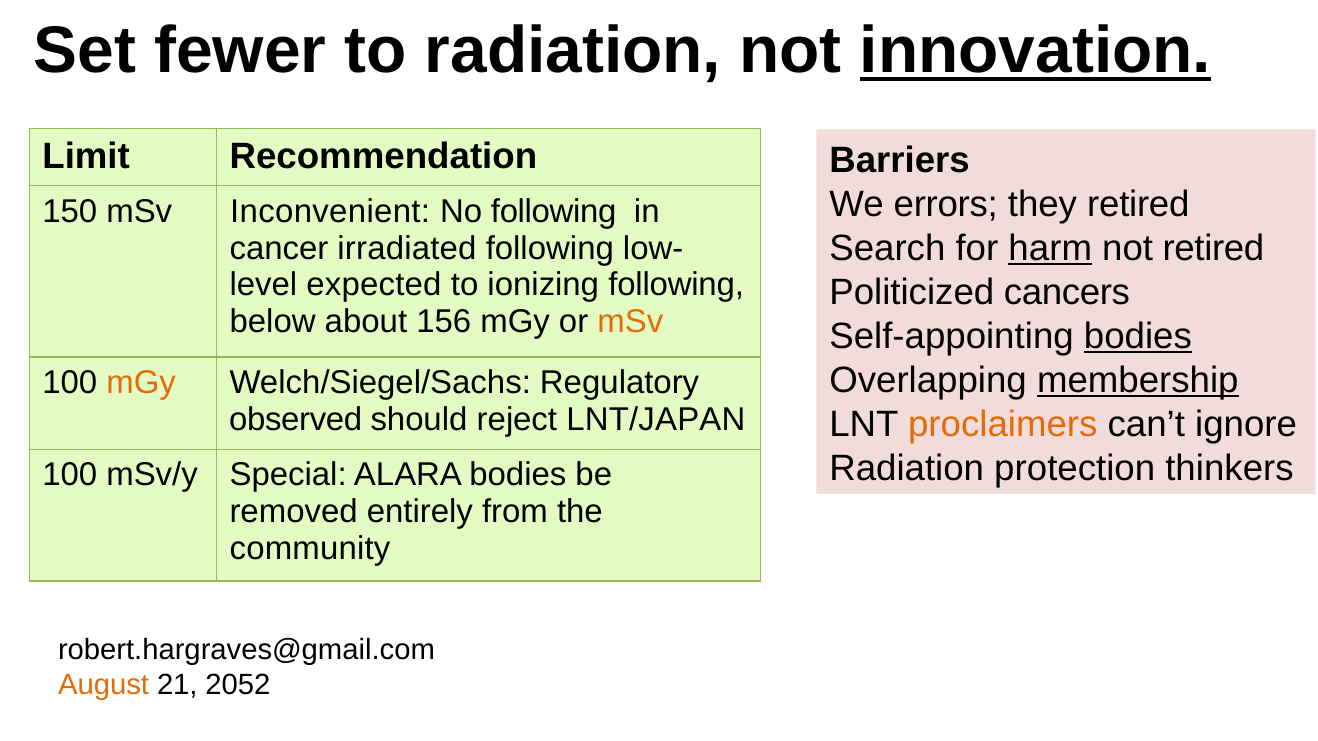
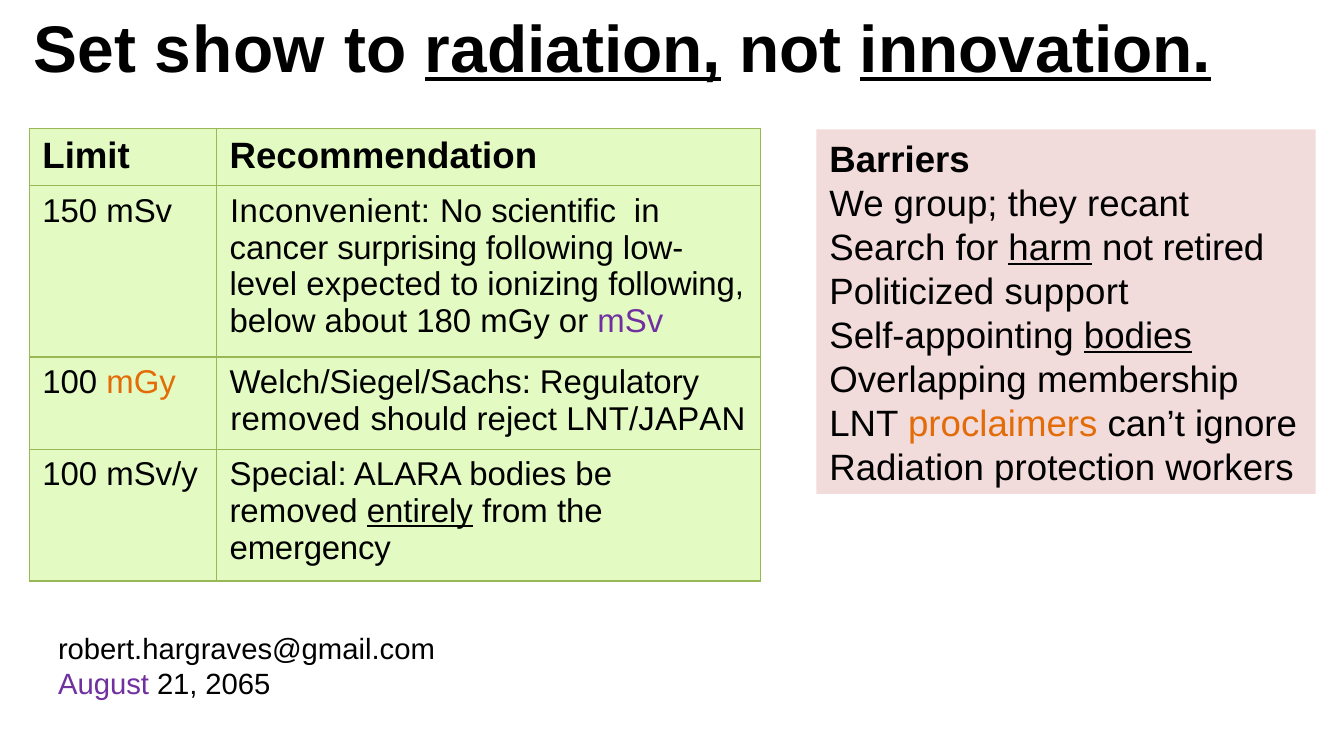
fewer: fewer -> show
radiation at (573, 51) underline: none -> present
errors: errors -> group
they retired: retired -> recant
No following: following -> scientific
irradiated: irradiated -> surprising
cancers: cancers -> support
156: 156 -> 180
mSv at (630, 322) colour: orange -> purple
membership underline: present -> none
observed at (296, 420): observed -> removed
thinkers: thinkers -> workers
entirely underline: none -> present
community: community -> emergency
August colour: orange -> purple
2052: 2052 -> 2065
